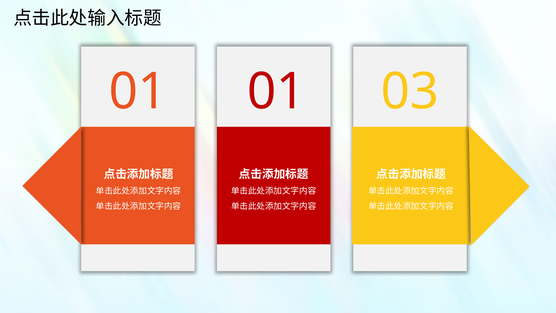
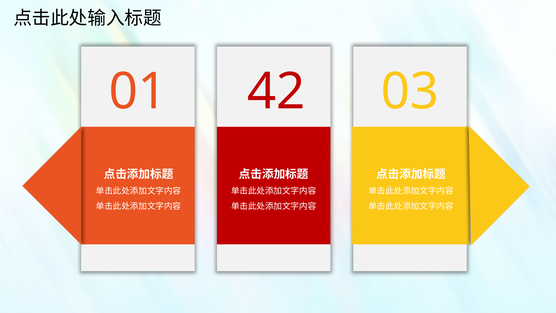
01 01: 01 -> 42
